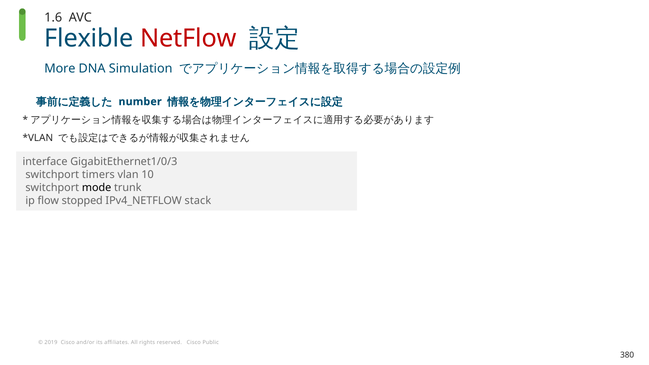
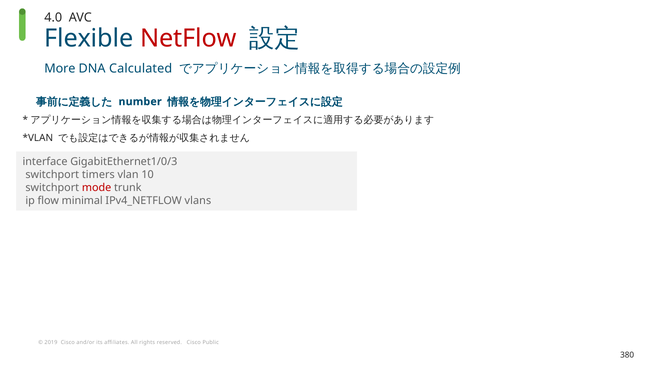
1.6: 1.6 -> 4.0
Simulation: Simulation -> Calculated
mode colour: black -> red
stopped: stopped -> minimal
stack: stack -> vlans
